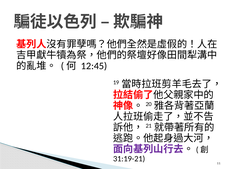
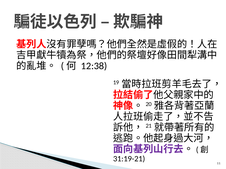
12:45: 12:45 -> 12:38
